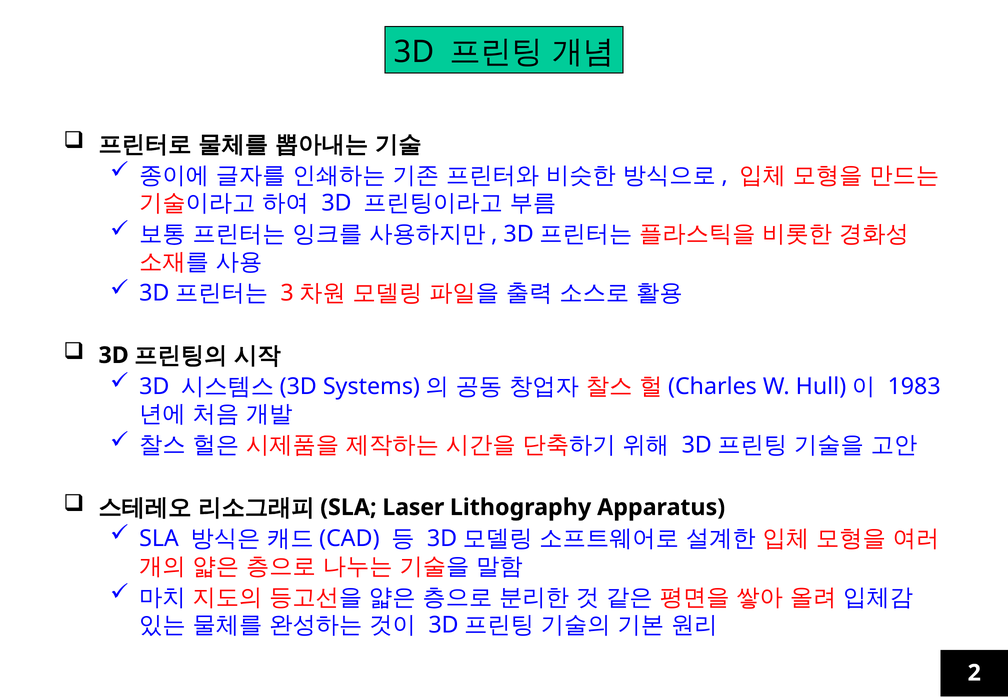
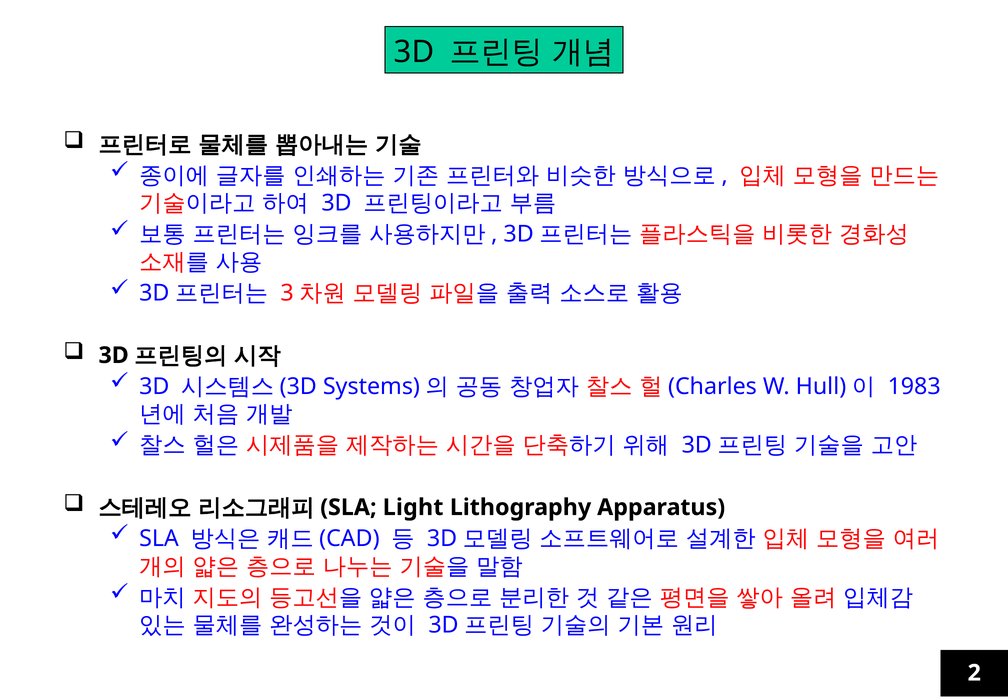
Laser: Laser -> Light
